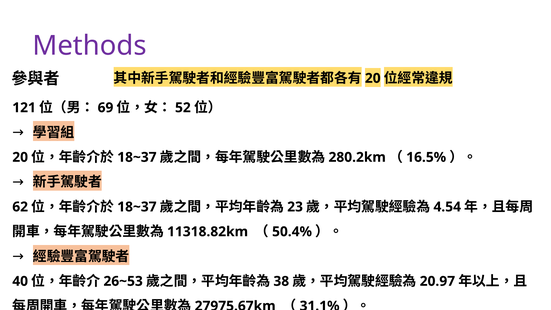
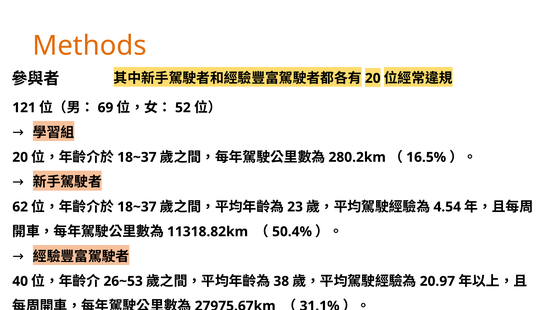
Methods colour: purple -> orange
